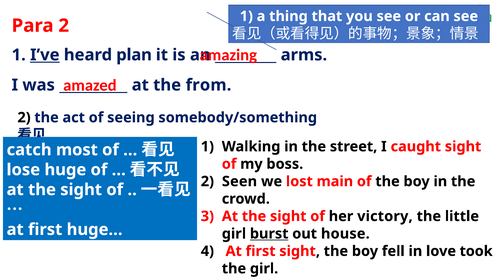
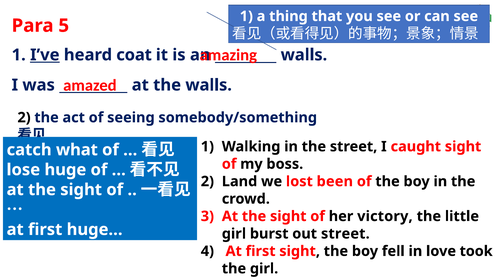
Para 2: 2 -> 5
plan: plan -> coat
arms at (304, 55): arms -> walls
the from: from -> walls
most: most -> what
Seen: Seen -> Land
main: main -> been
burst underline: present -> none
out house: house -> street
